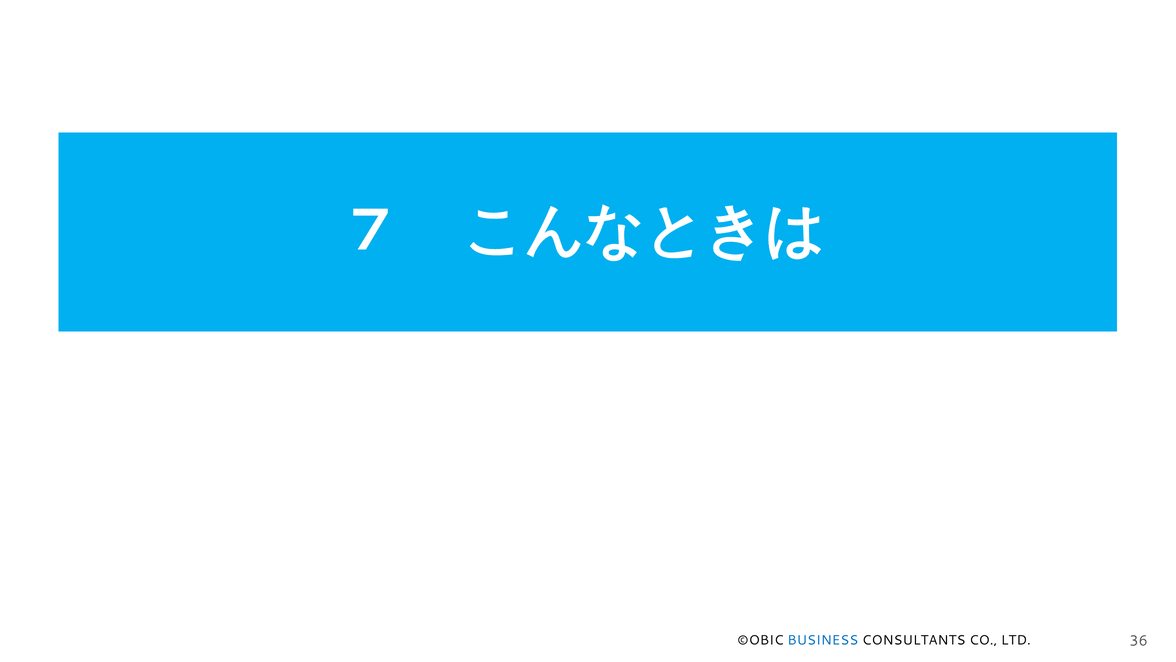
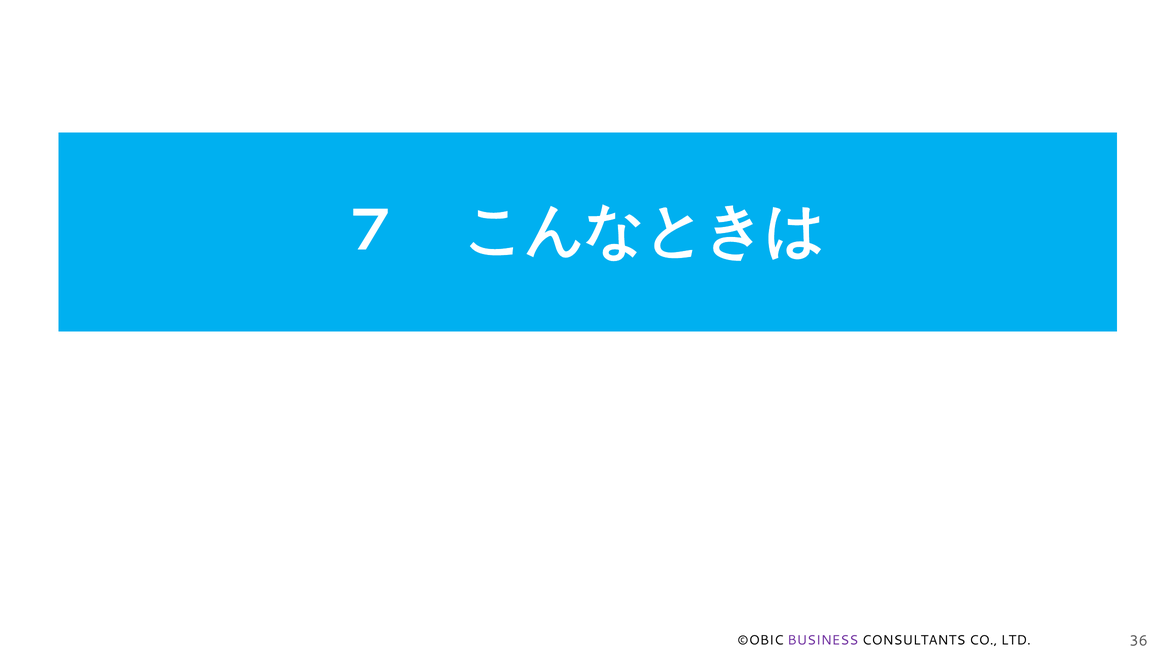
BUSINESS colour: blue -> purple
